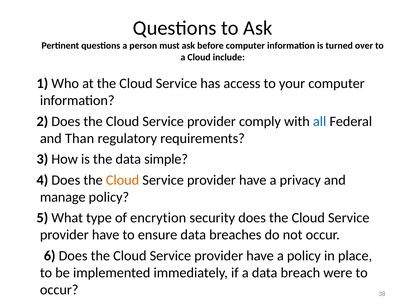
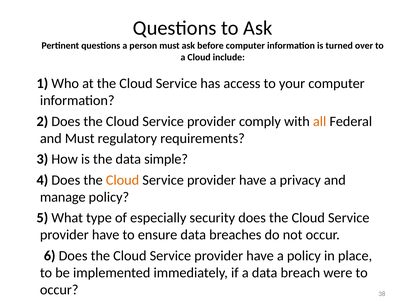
all colour: blue -> orange
and Than: Than -> Must
encrytion: encrytion -> especially
